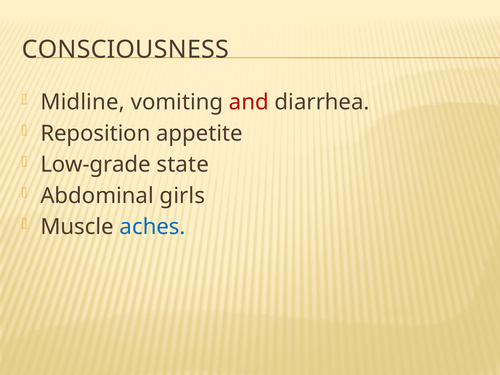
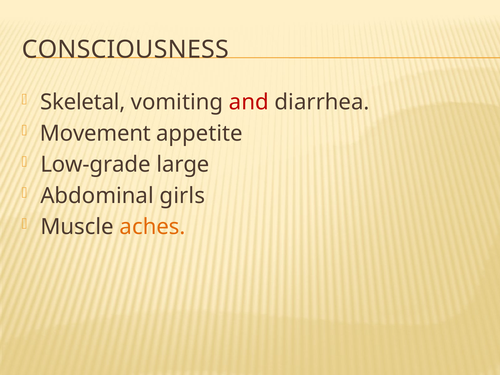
Midline: Midline -> Skeletal
Reposition: Reposition -> Movement
state: state -> large
aches colour: blue -> orange
